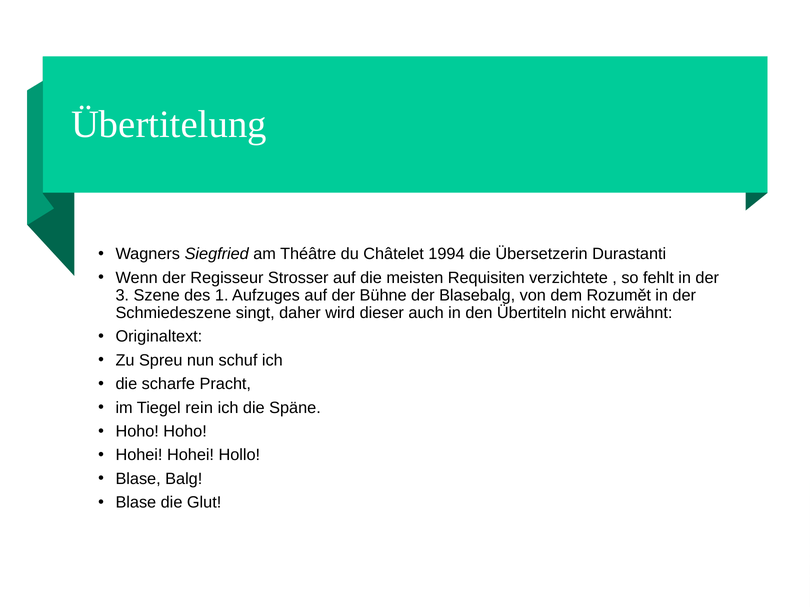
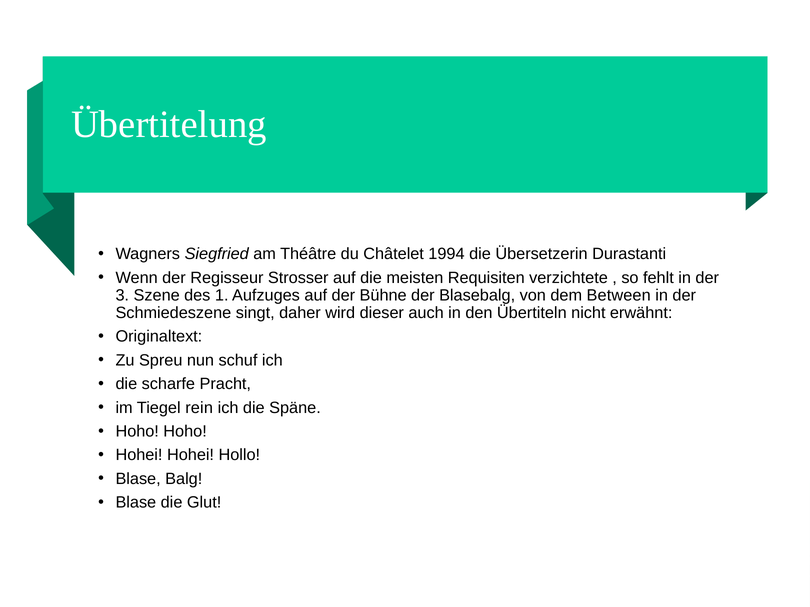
Rozumět: Rozumět -> Between
